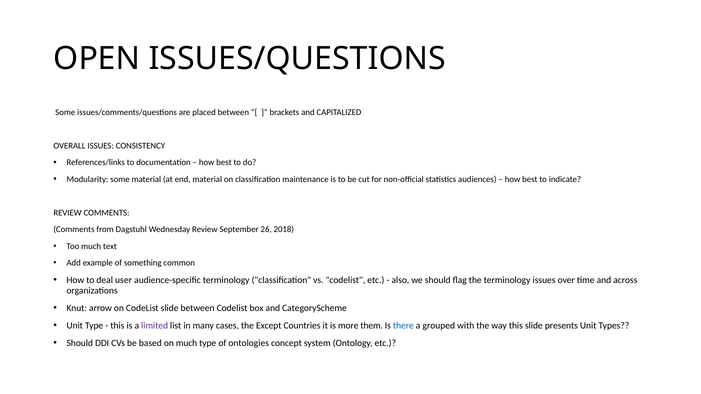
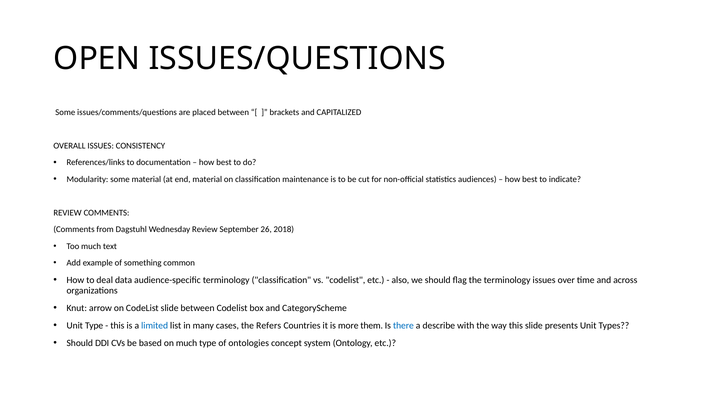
user: user -> data
limited colour: purple -> blue
Except: Except -> Refers
grouped: grouped -> describe
